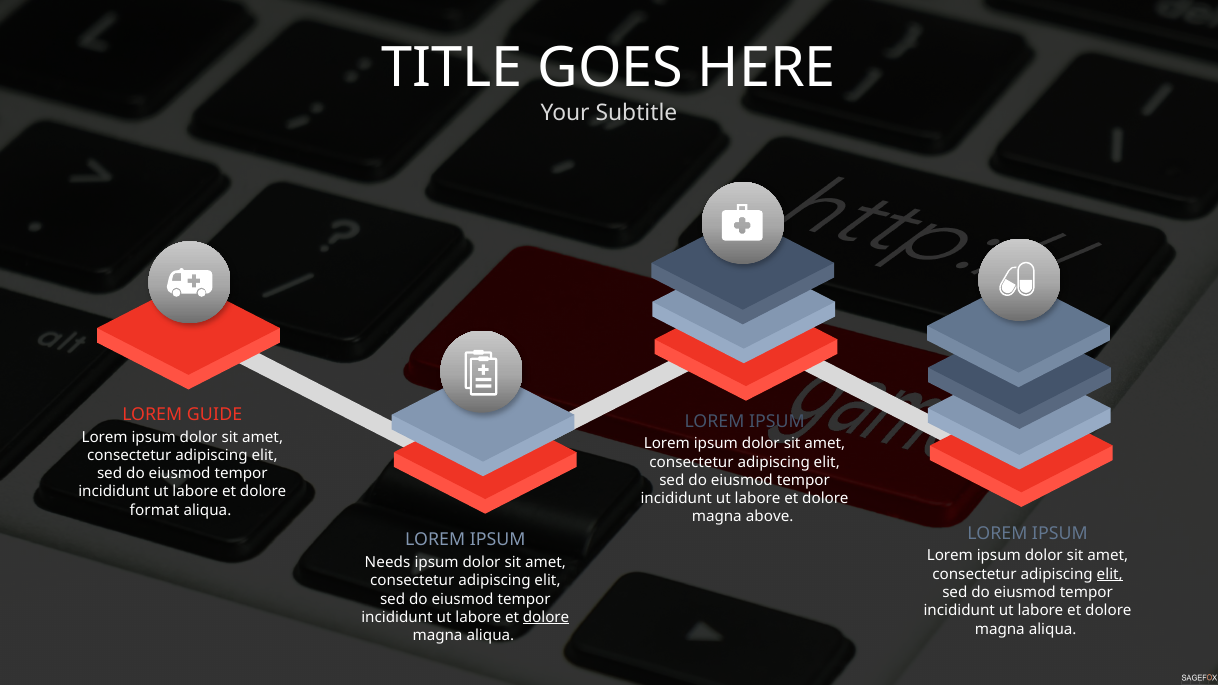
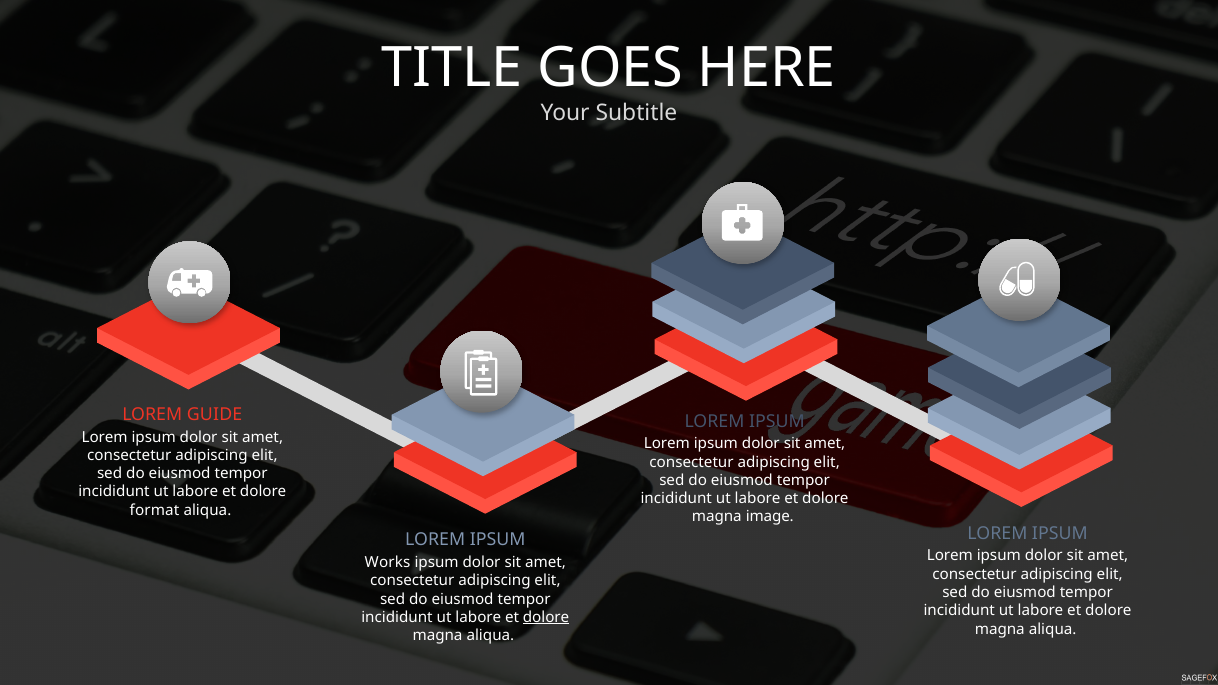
above: above -> image
Needs: Needs -> Works
elit at (1110, 574) underline: present -> none
